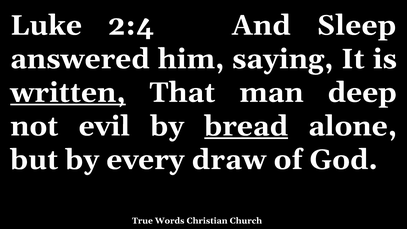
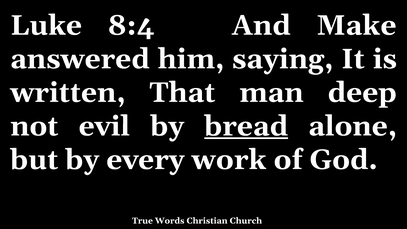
2:4: 2:4 -> 8:4
Sleep: Sleep -> Make
written underline: present -> none
draw: draw -> work
